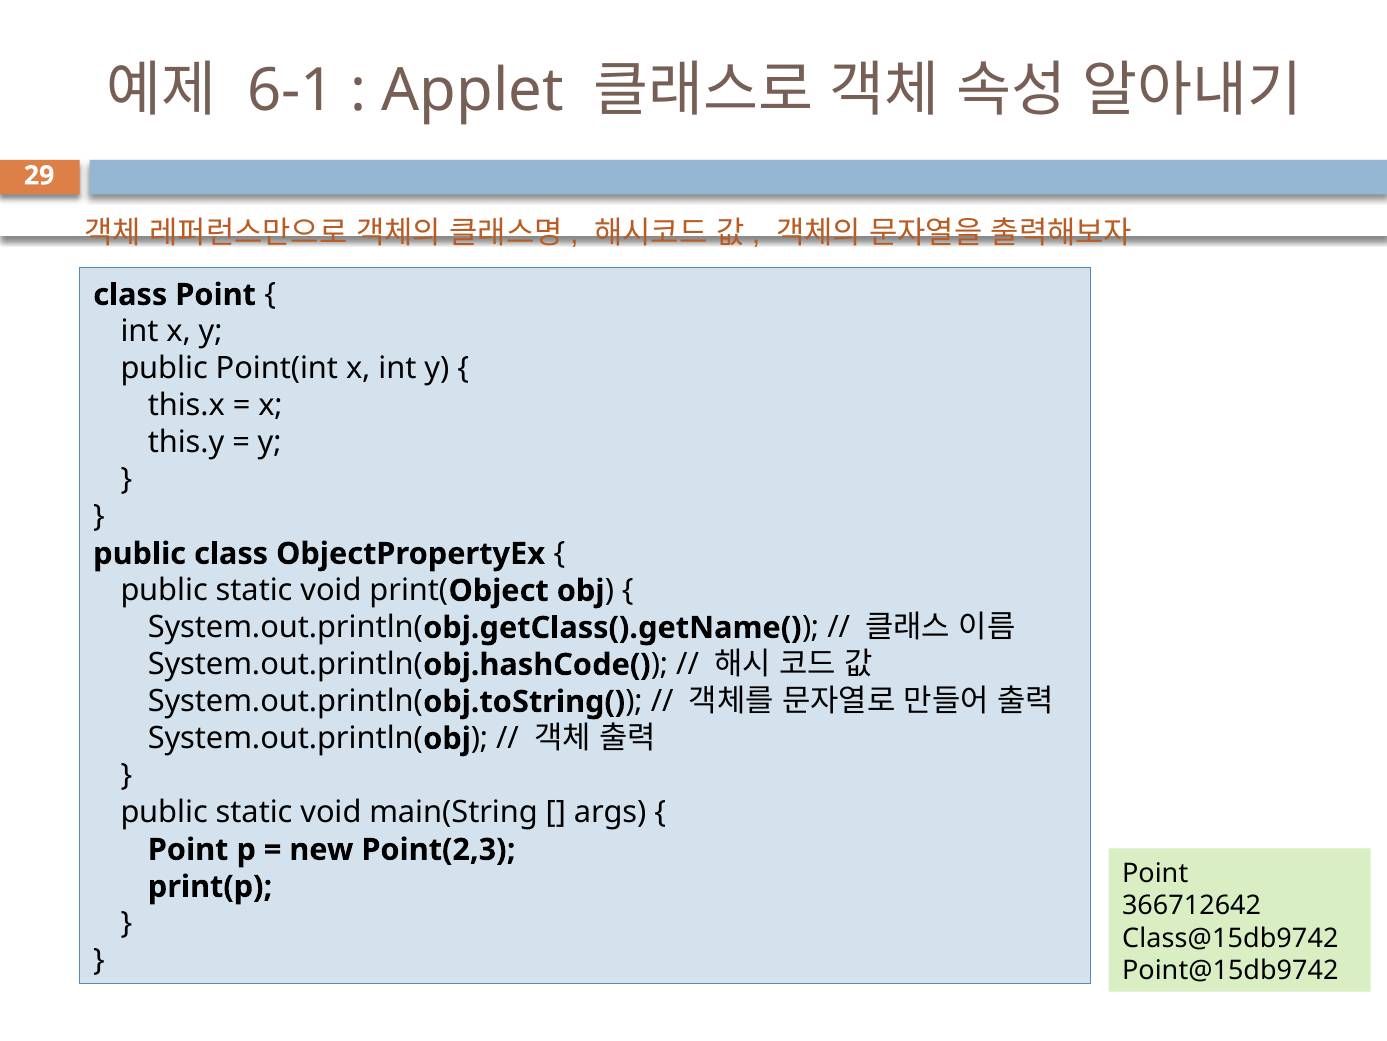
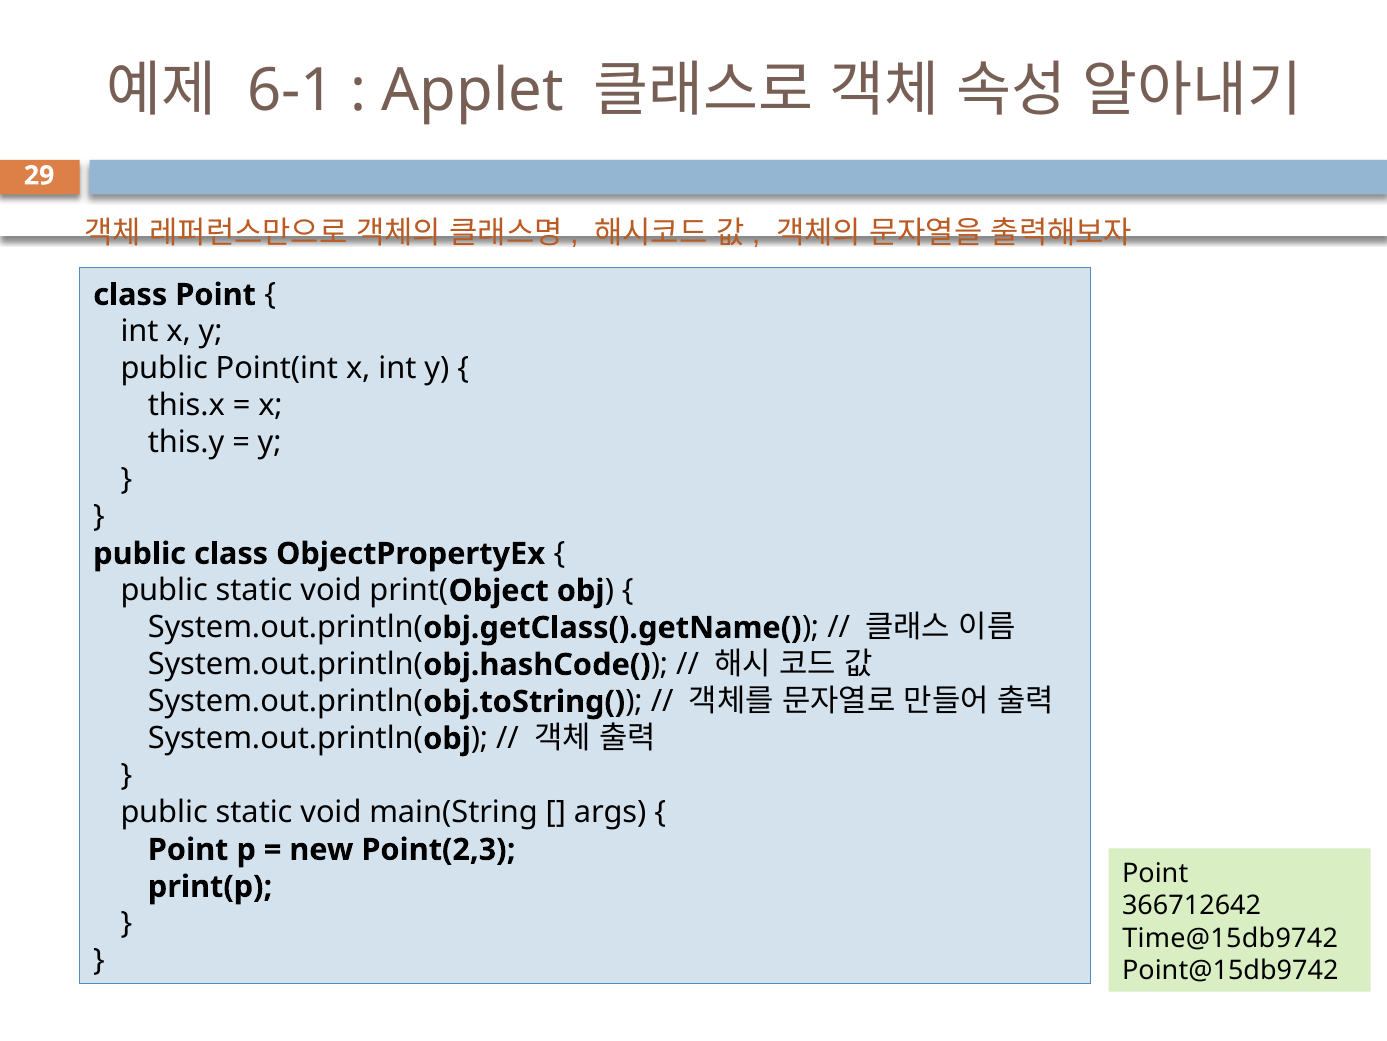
Class@15db9742: Class@15db9742 -> Time@15db9742
